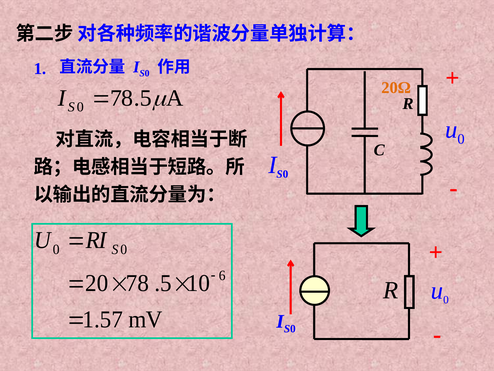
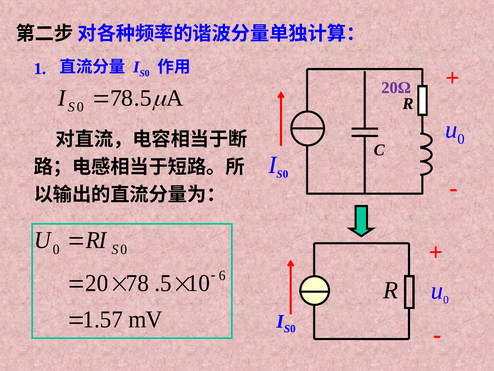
20Ω colour: orange -> purple
